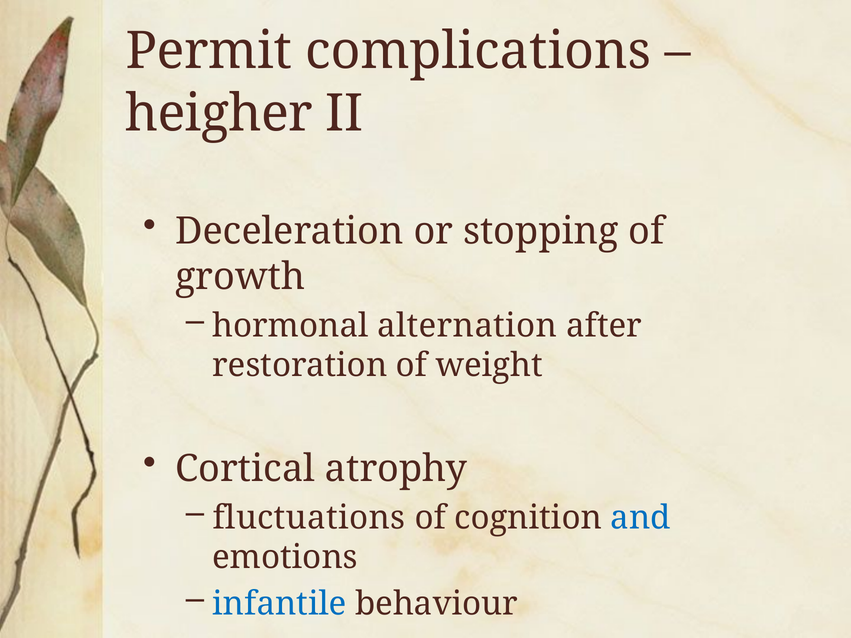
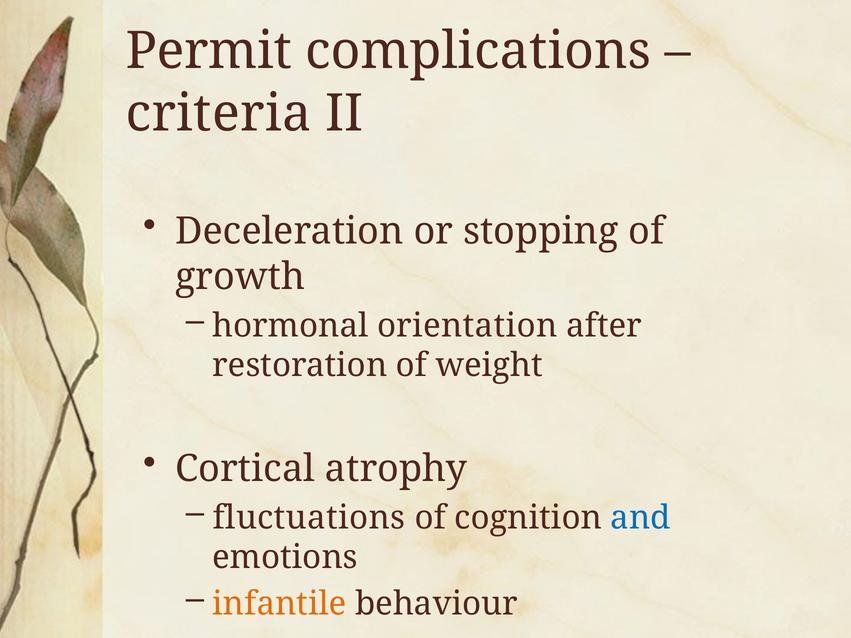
heigher: heigher -> criteria
alternation: alternation -> orientation
infantile colour: blue -> orange
